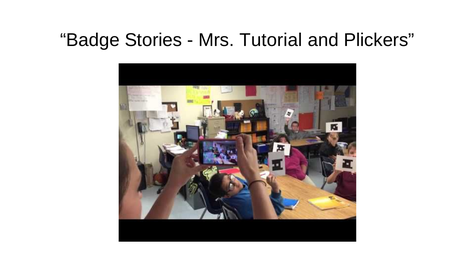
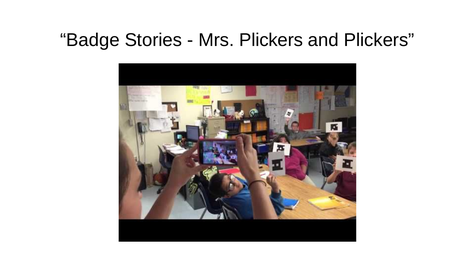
Mrs Tutorial: Tutorial -> Plickers
